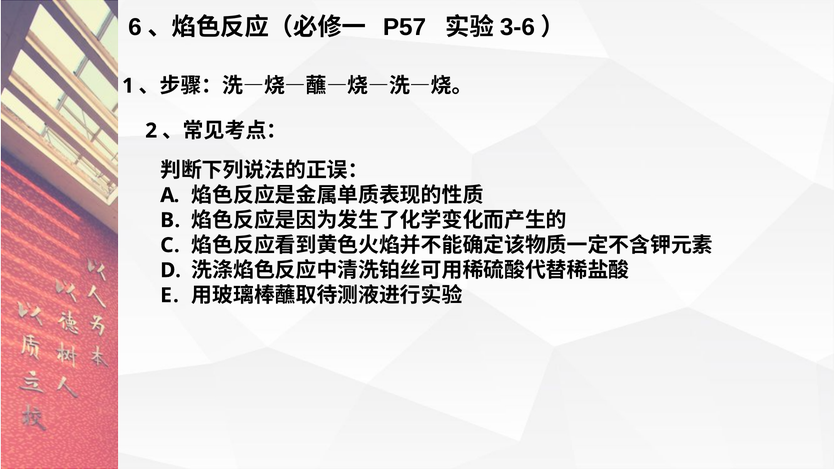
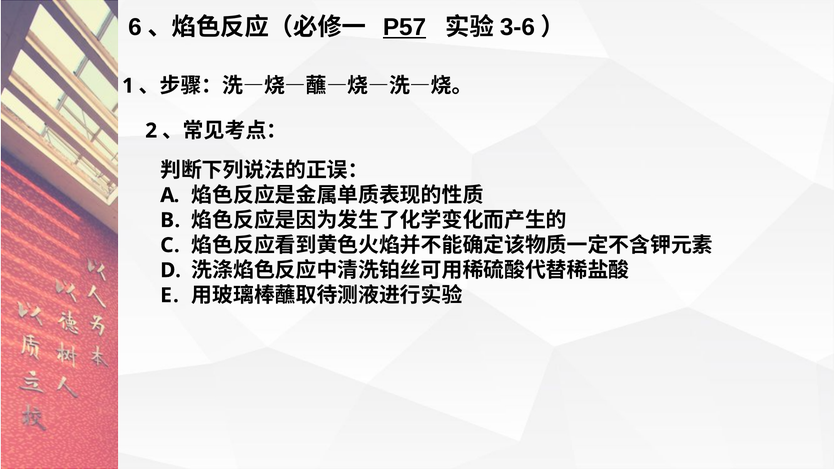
P57 underline: none -> present
